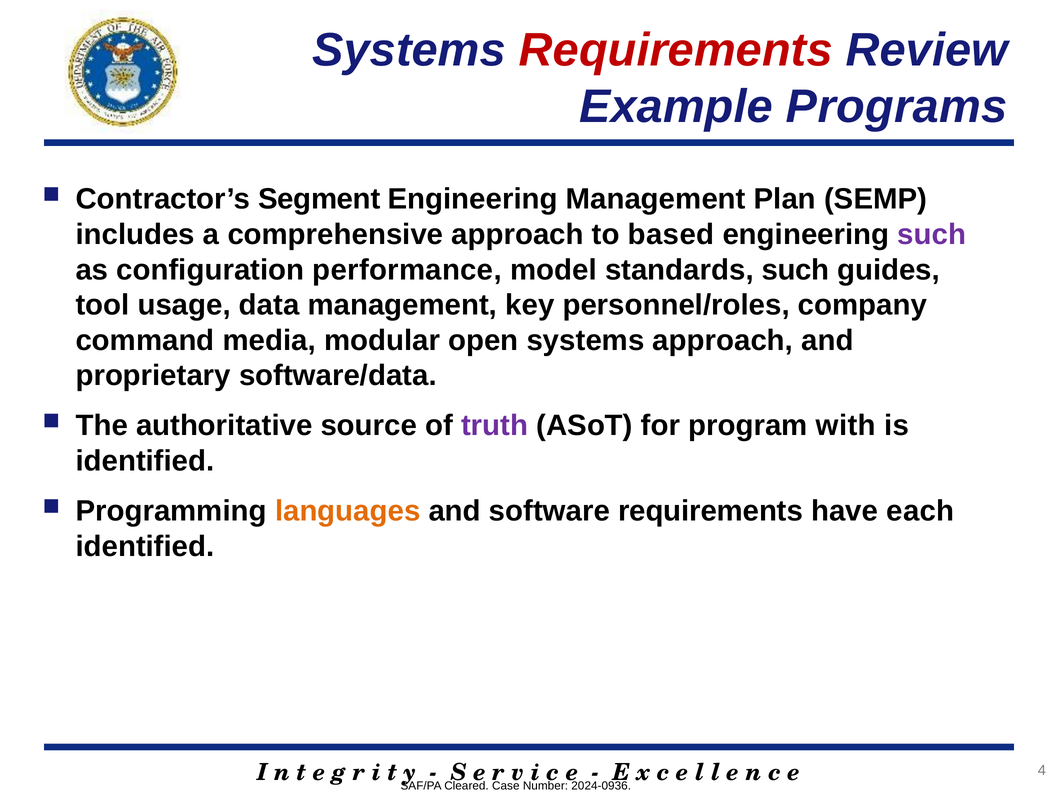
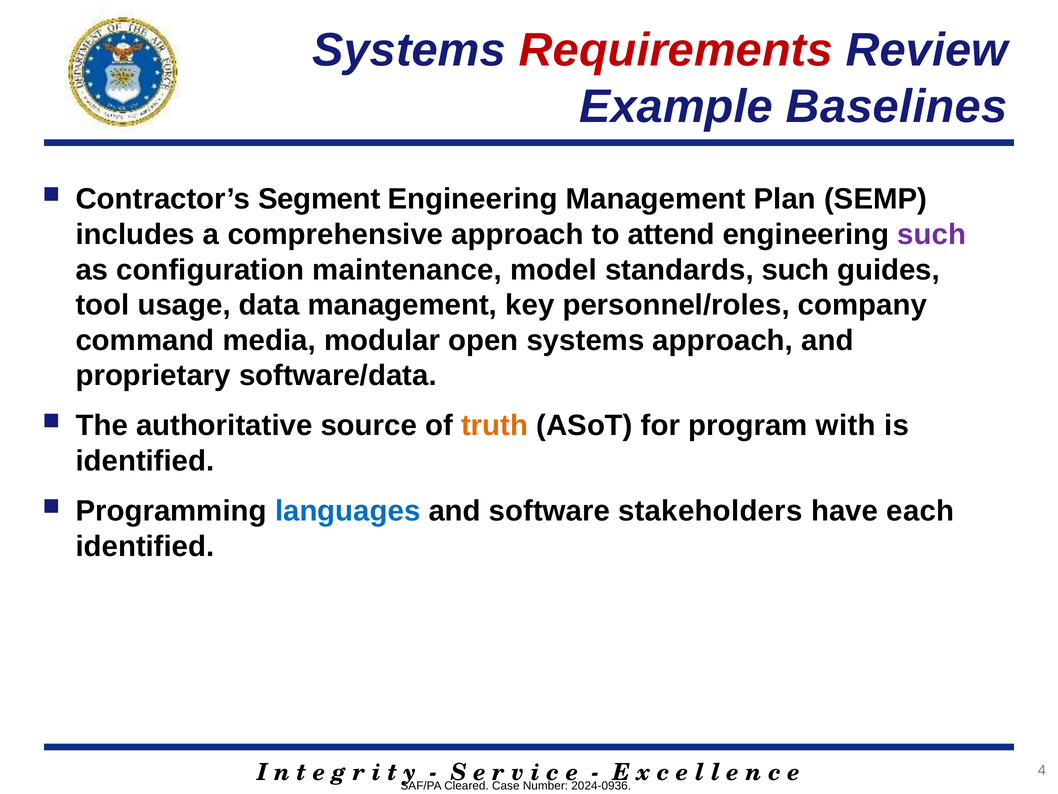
Programs: Programs -> Baselines
based: based -> attend
performance: performance -> maintenance
truth colour: purple -> orange
languages colour: orange -> blue
software requirements: requirements -> stakeholders
